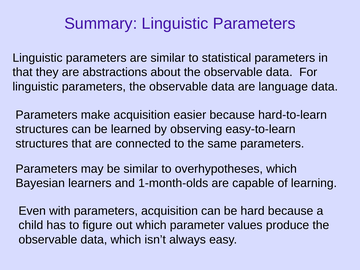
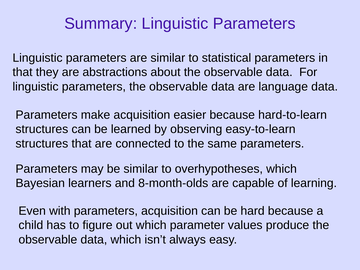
1-month-olds: 1-month-olds -> 8-month-olds
